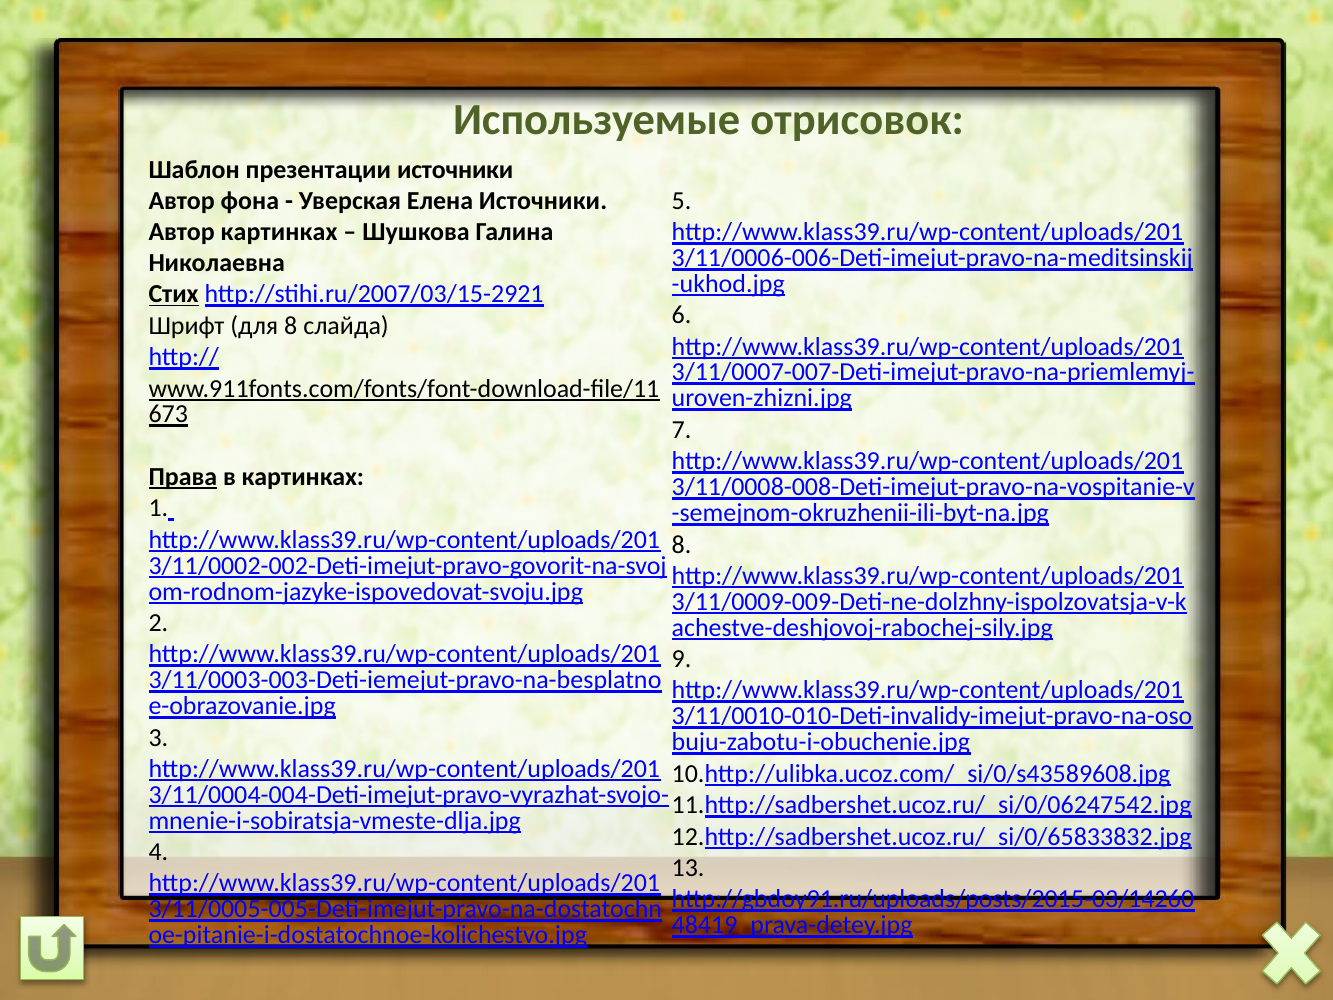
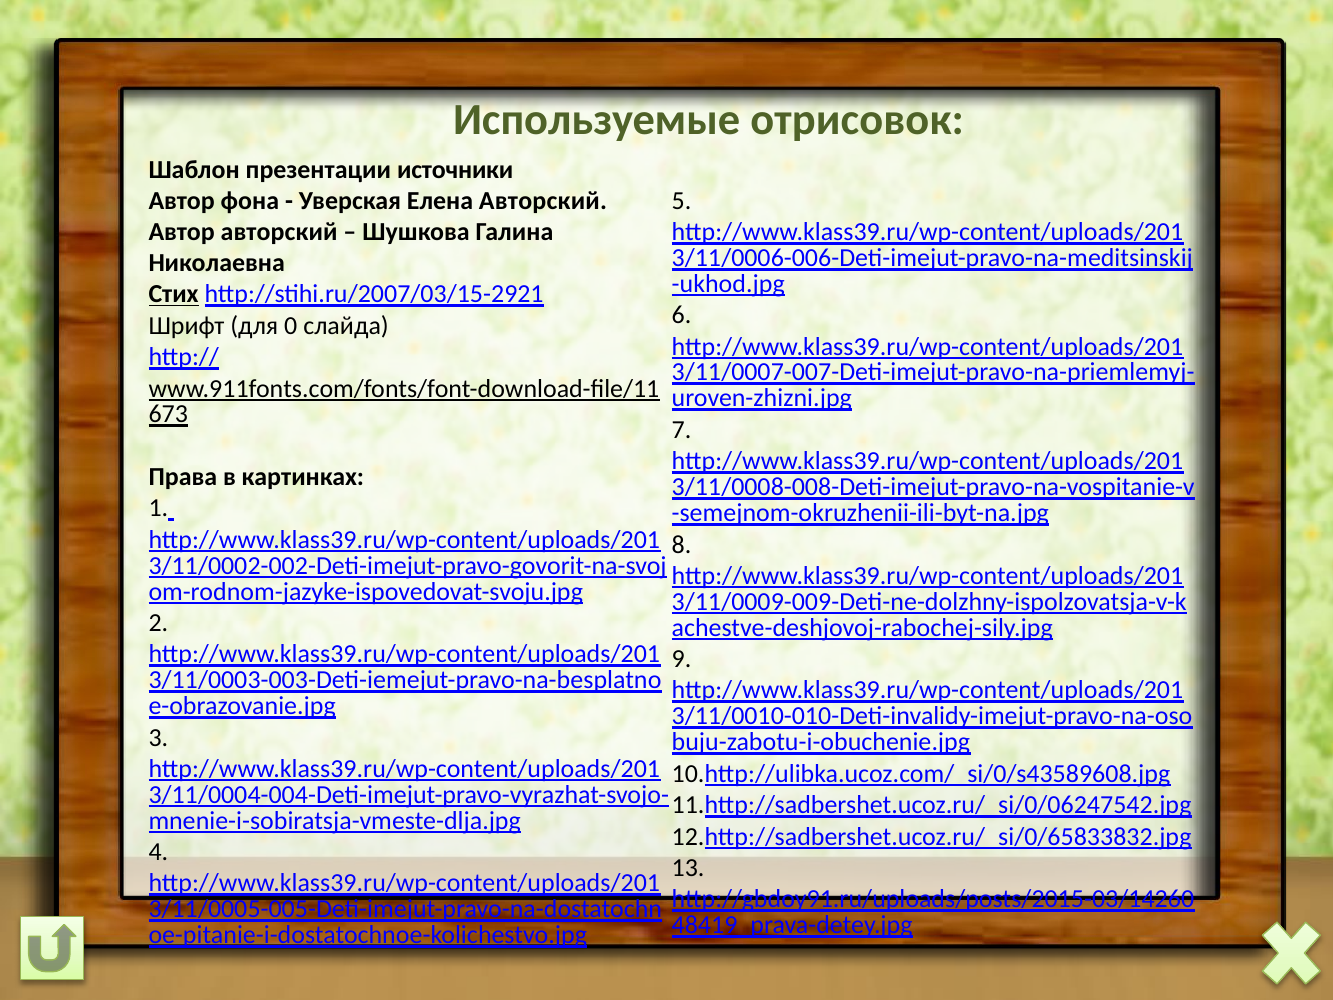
Елена Источники: Источники -> Авторский
Автор картинках: картинках -> авторский
для 8: 8 -> 0
Права underline: present -> none
